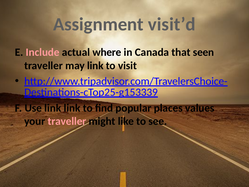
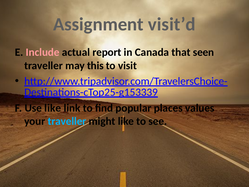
where: where -> report
may link: link -> this
Use link: link -> like
traveller at (67, 121) colour: pink -> light blue
